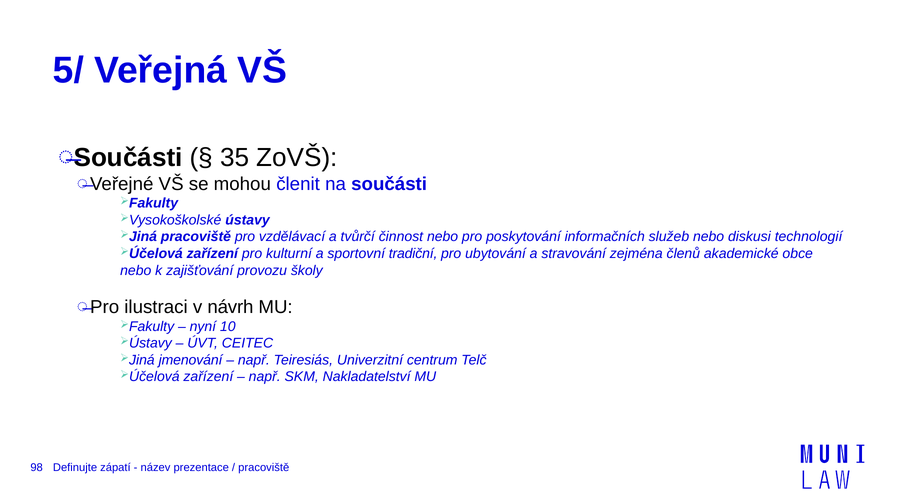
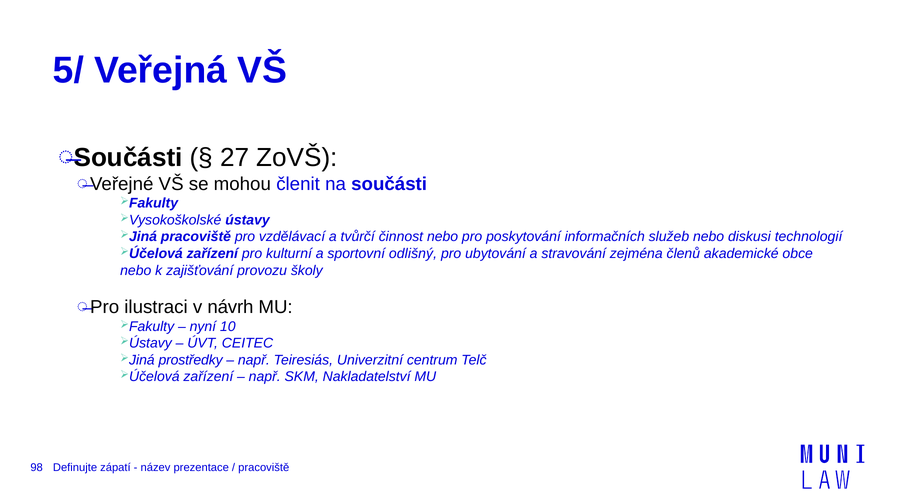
35: 35 -> 27
tradiční: tradiční -> odlišný
jmenování: jmenování -> prostředky
